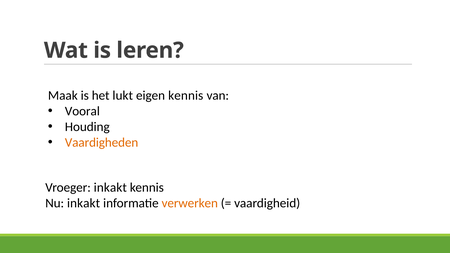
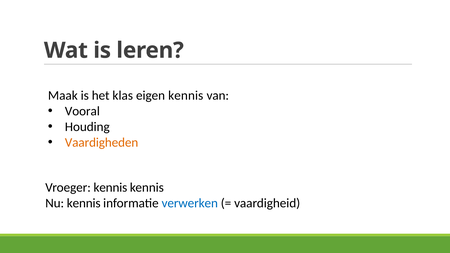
lukt: lukt -> klas
Vroeger inkakt: inkakt -> kennis
Nu inkakt: inkakt -> kennis
verwerken colour: orange -> blue
